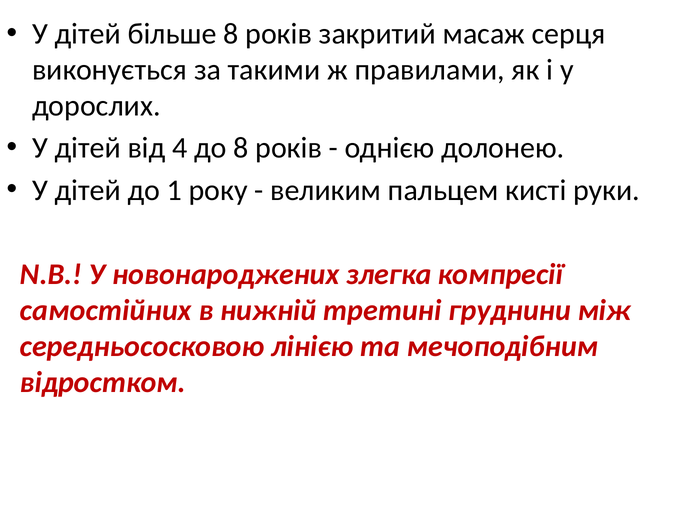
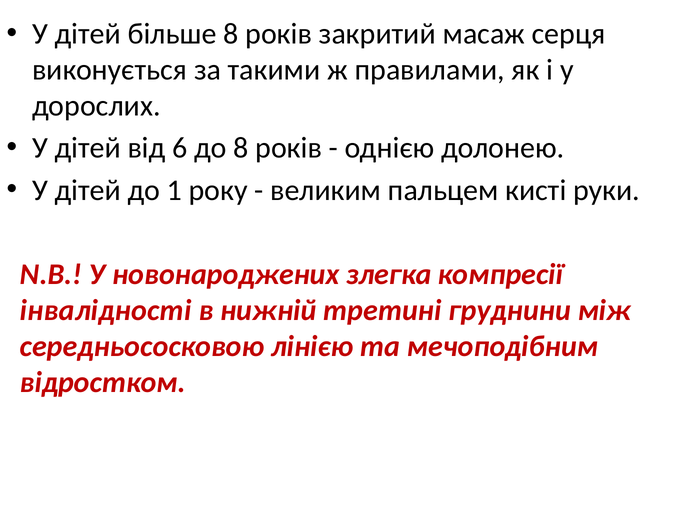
4: 4 -> 6
самостійних: самостійних -> інвалідності
